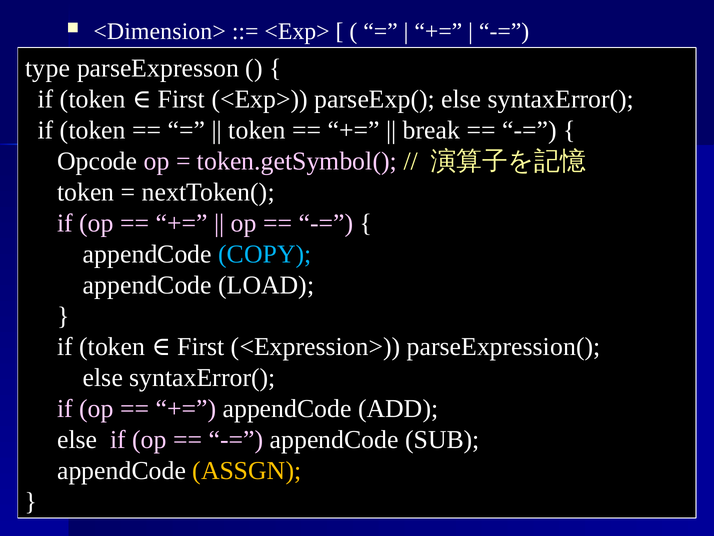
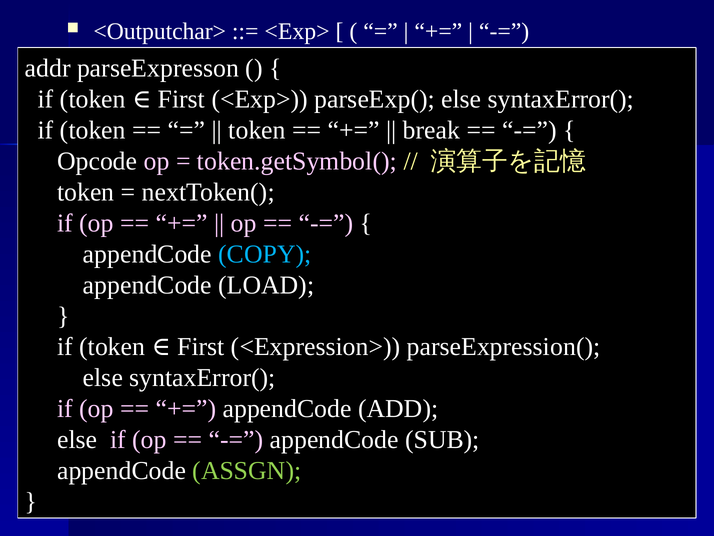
<Dimension>: <Dimension> -> <Outputchar>
type: type -> addr
ASSGN colour: yellow -> light green
